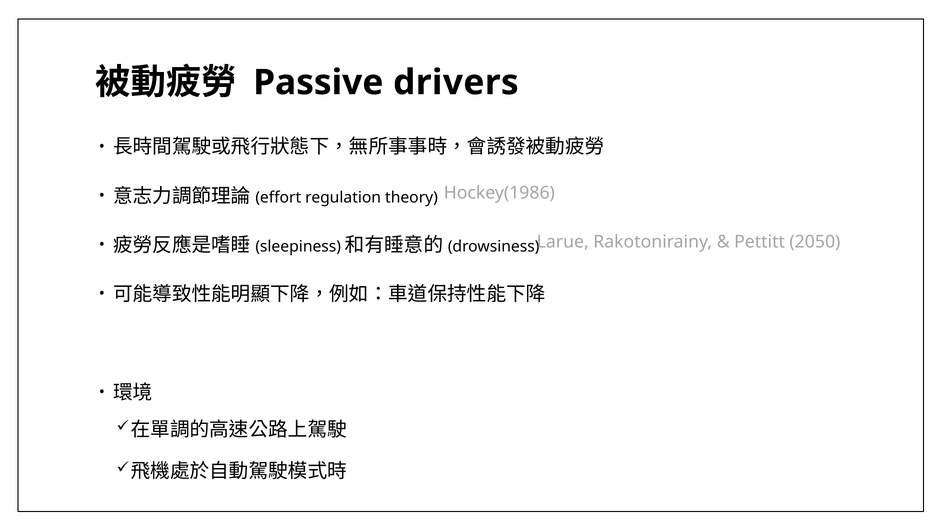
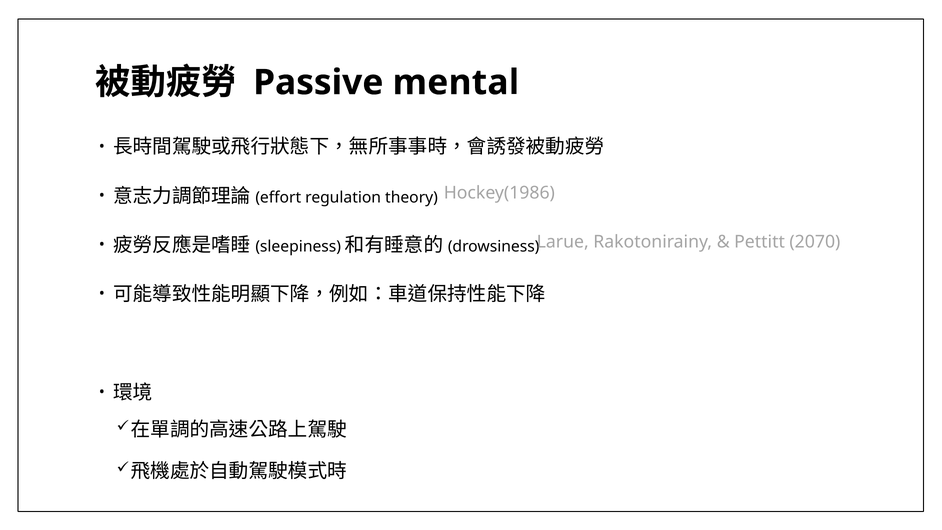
drivers: drivers -> mental
2050: 2050 -> 2070
